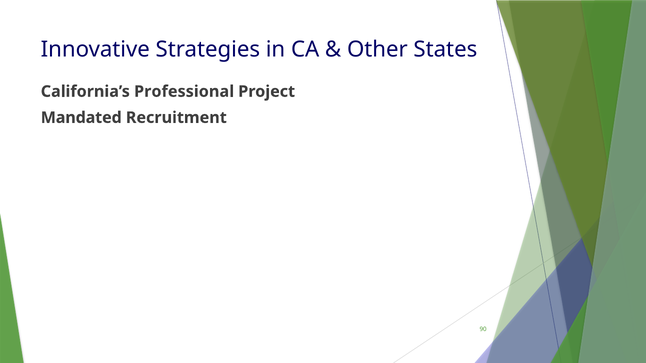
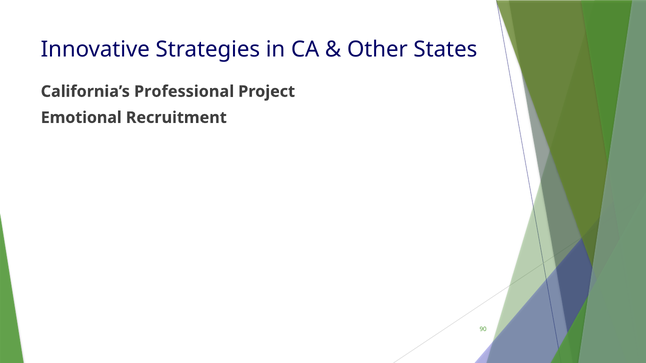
Mandated: Mandated -> Emotional
